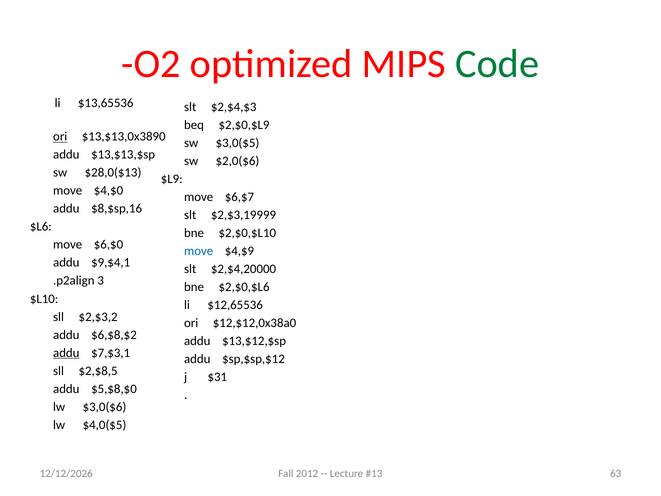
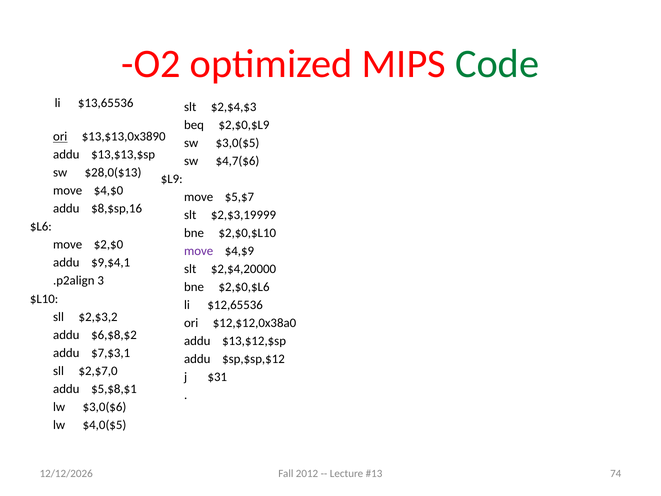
$2,0($6: $2,0($6 -> $4,7($6
$6,$7: $6,$7 -> $5,$7
$6,$0: $6,$0 -> $2,$0
move at (199, 251) colour: blue -> purple
addu at (66, 353) underline: present -> none
$2,$8,5: $2,$8,5 -> $2,$7,0
$5,$8,$0: $5,$8,$0 -> $5,$8,$1
63: 63 -> 74
